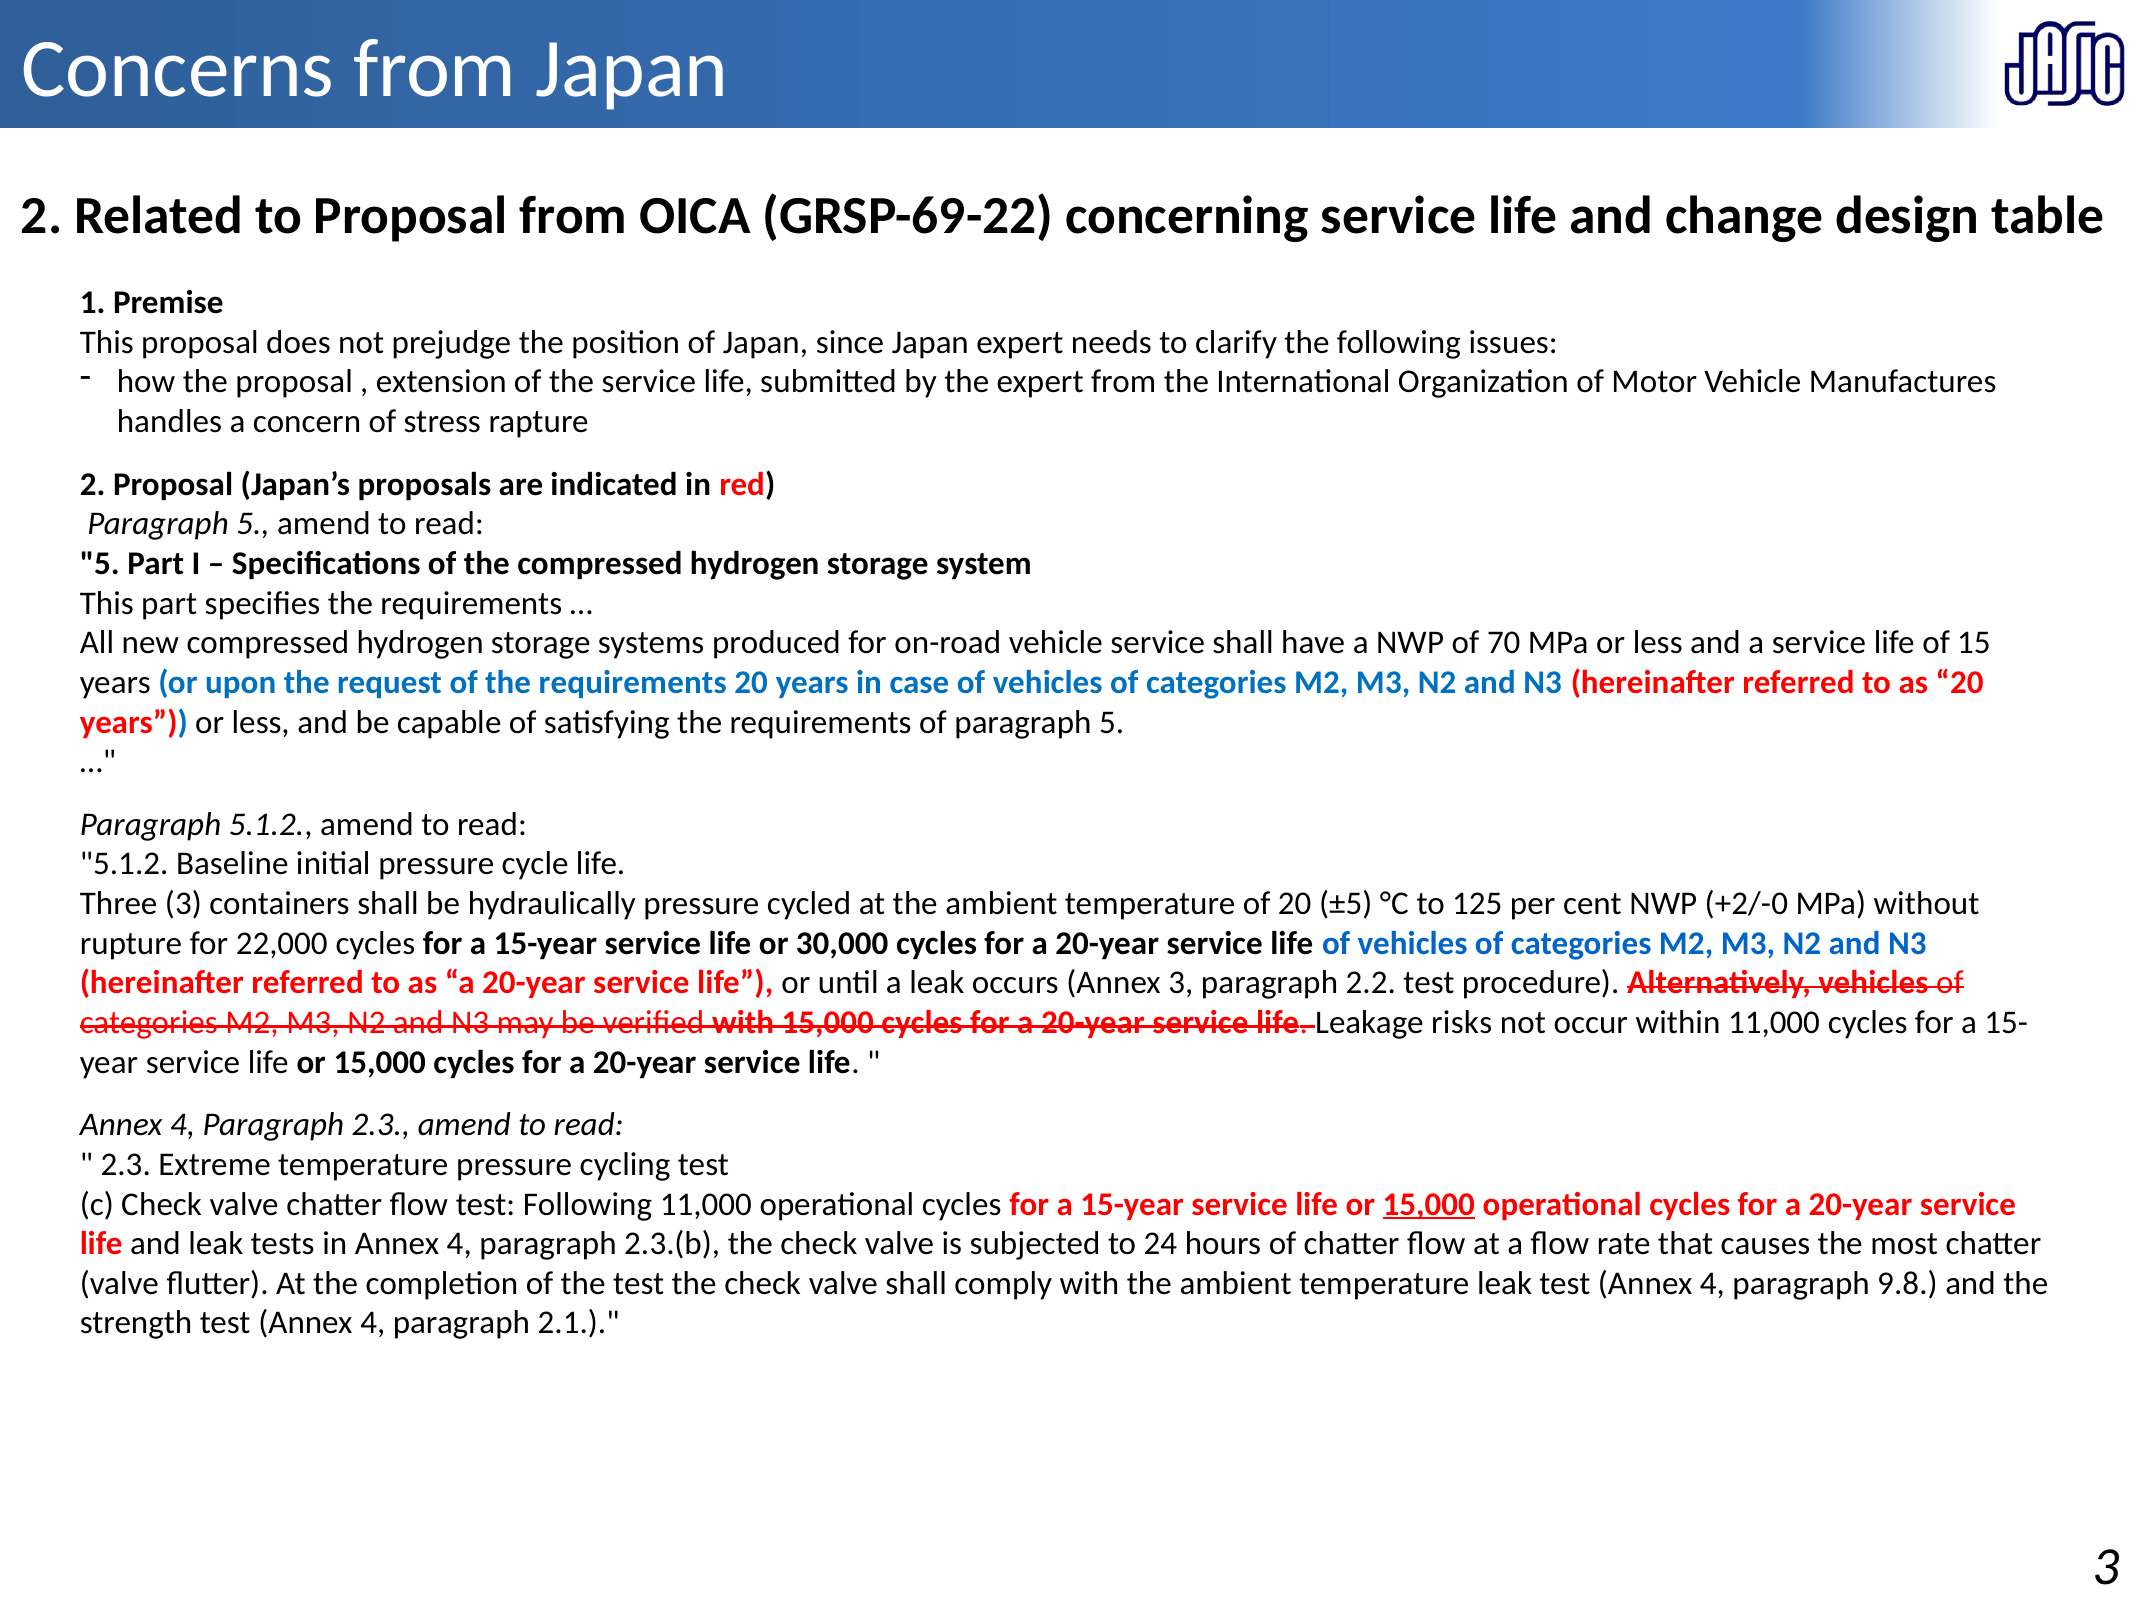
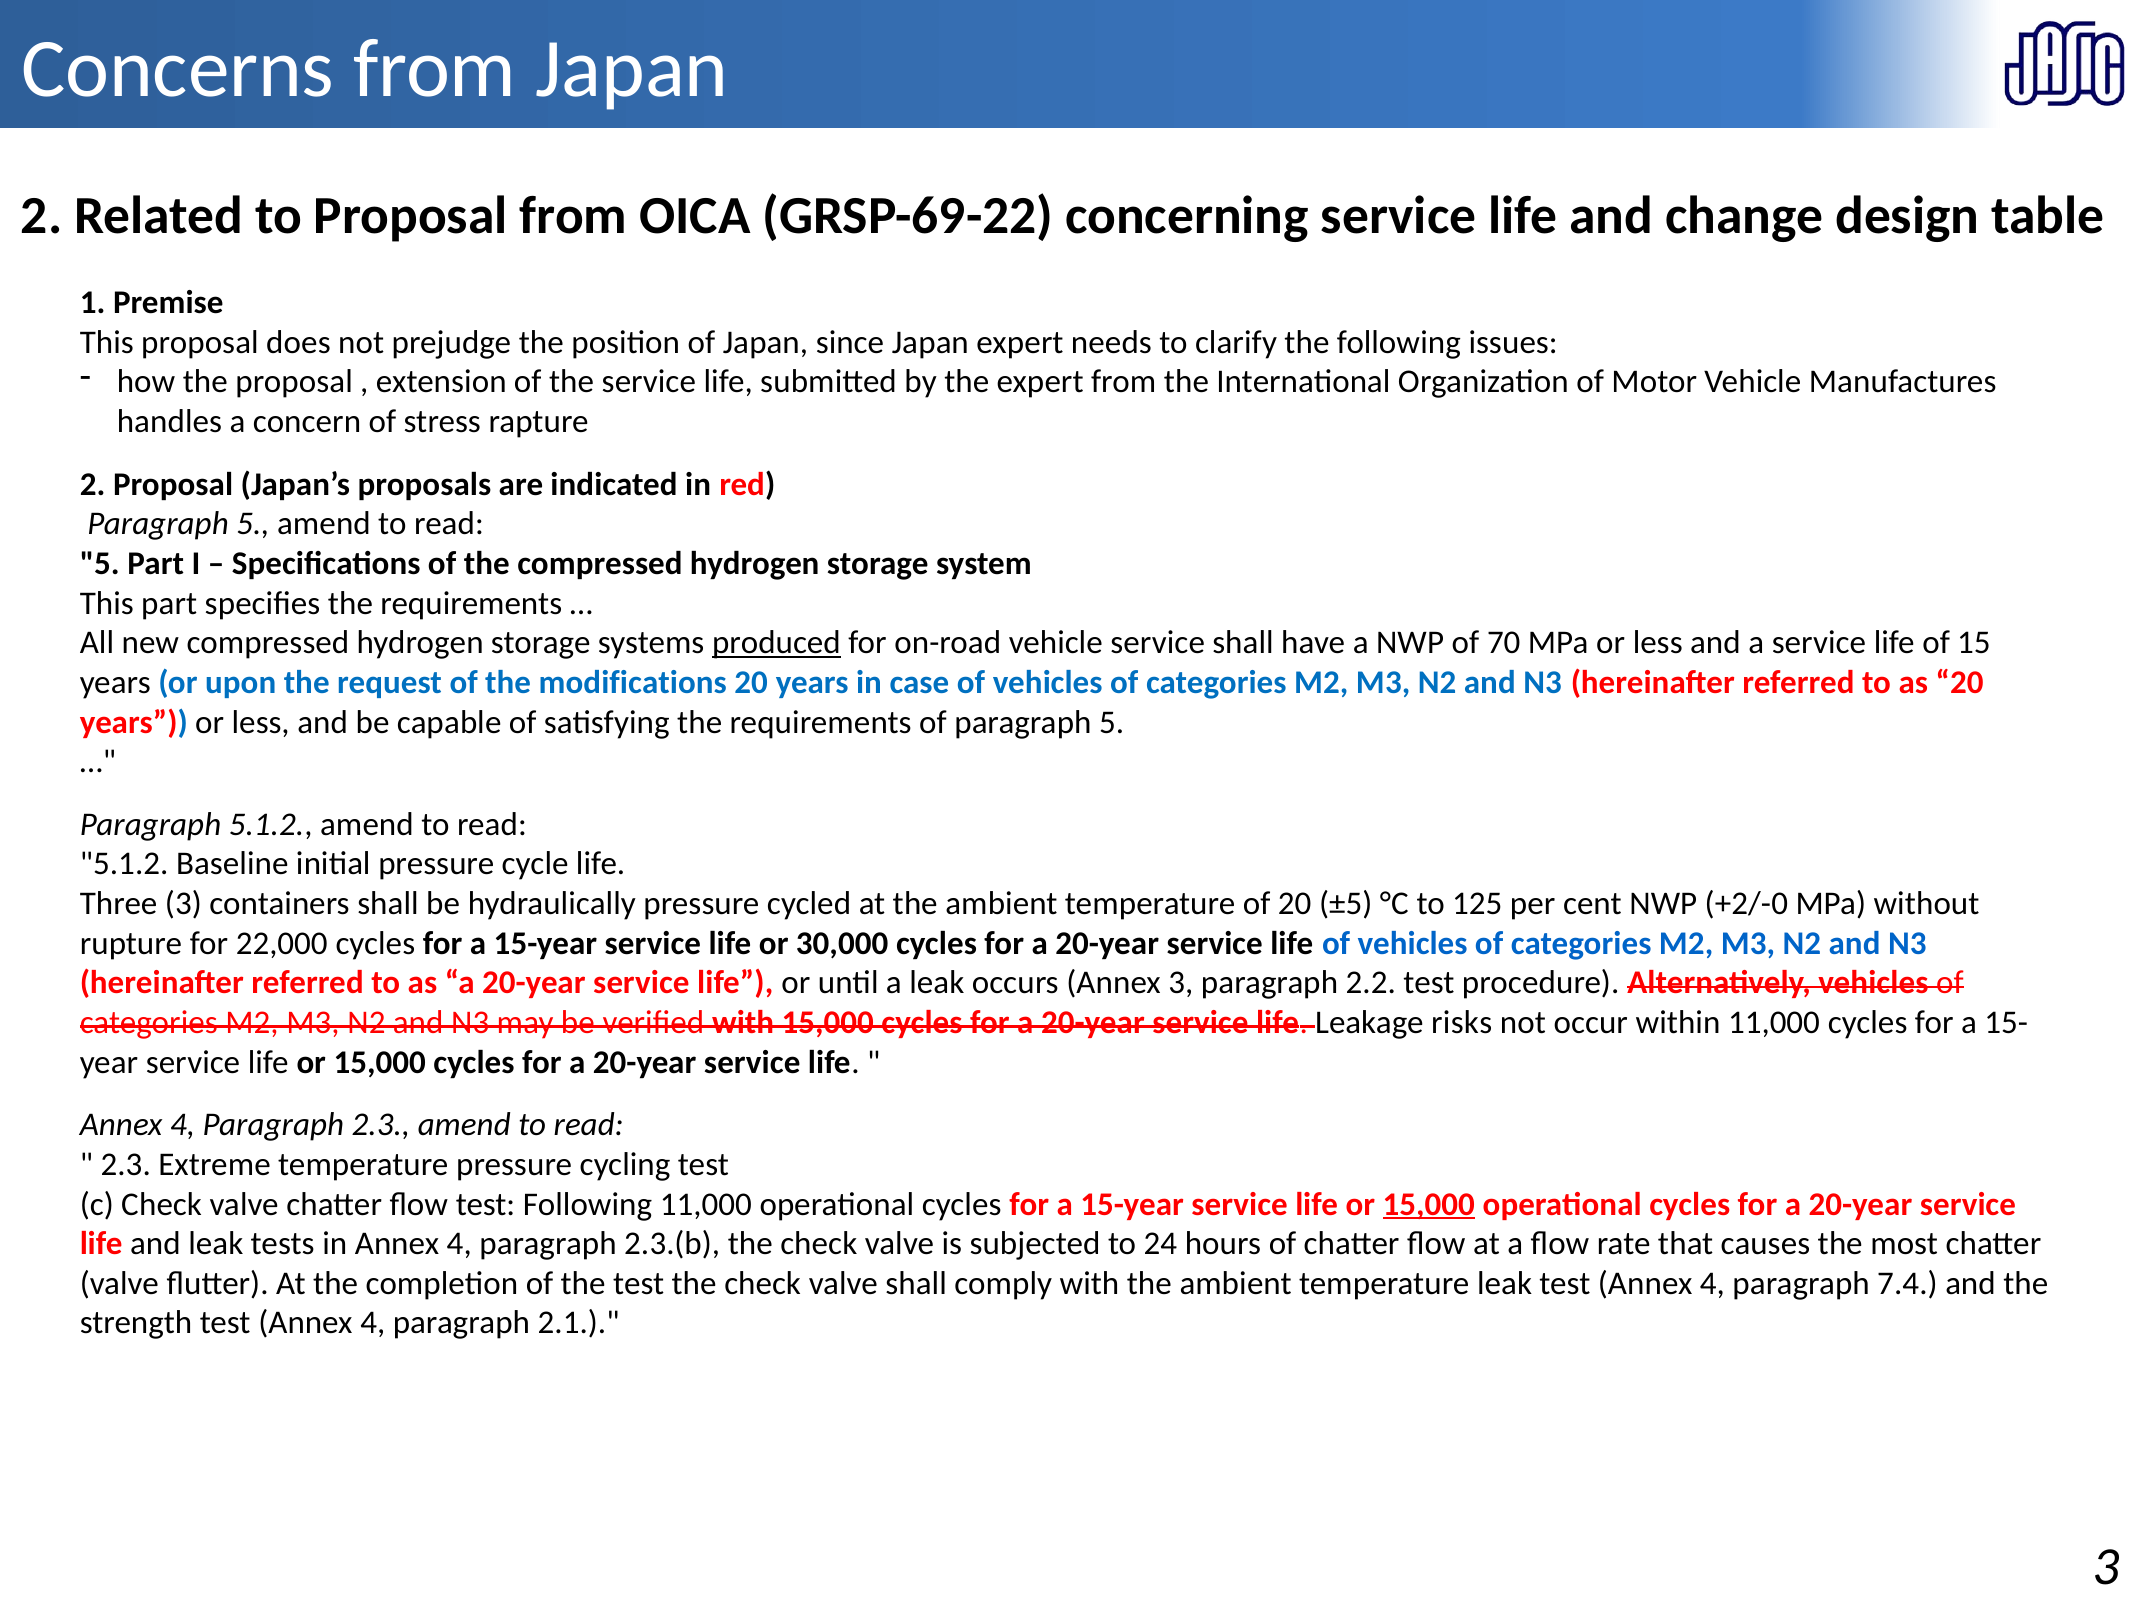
produced underline: none -> present
of the requirements: requirements -> modifications
9.8: 9.8 -> 7.4
